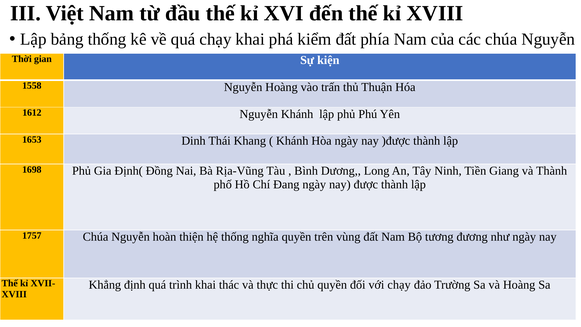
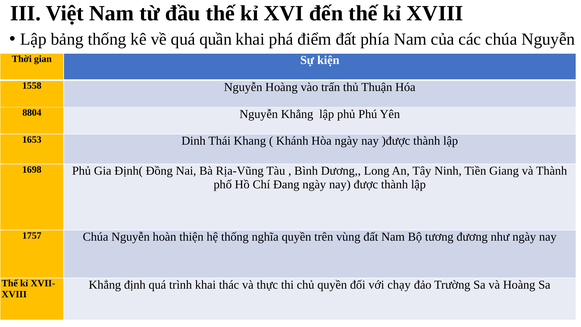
quá chạy: chạy -> quần
kiểm: kiểm -> điểm
1612: 1612 -> 8804
Nguyễn Khánh: Khánh -> Khẳng
